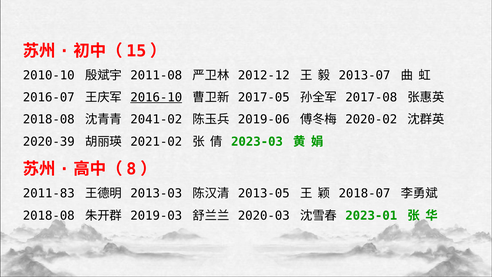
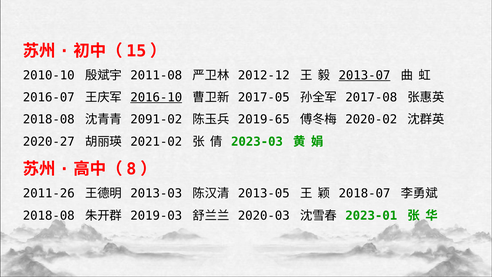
2013-07 underline: none -> present
2041-02: 2041-02 -> 2091-02
2019-06: 2019-06 -> 2019-65
2020-39: 2020-39 -> 2020-27
2011-83: 2011-83 -> 2011-26
